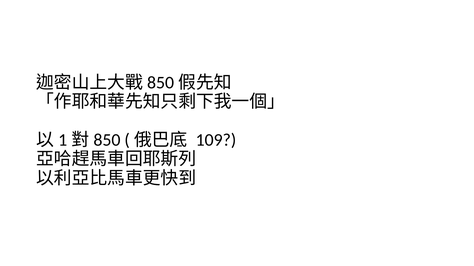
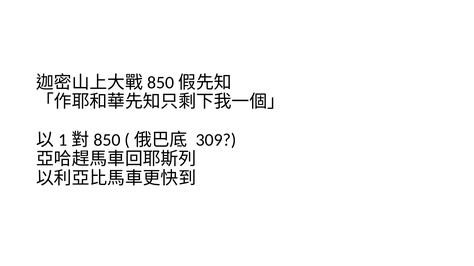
109: 109 -> 309
